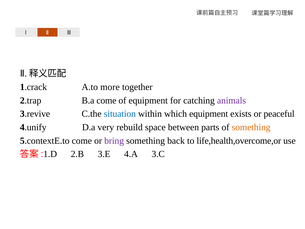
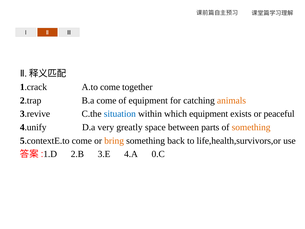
A.to more: more -> come
animals colour: purple -> orange
rebuild: rebuild -> greatly
bring colour: purple -> orange
life,health,overcome,or: life,health,overcome,or -> life,health,survivors,or
3.C: 3.C -> 0.C
